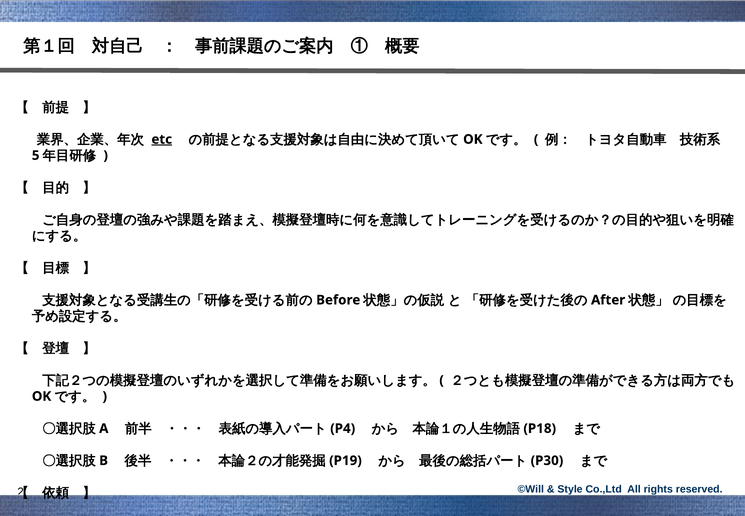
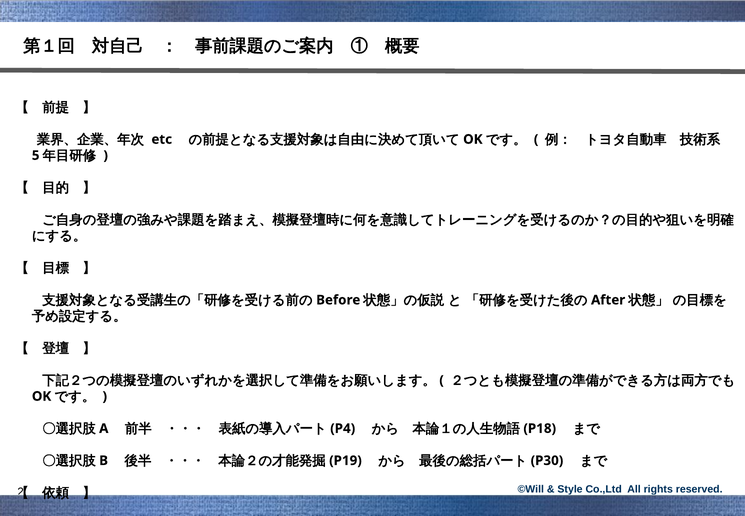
etc underline: present -> none
